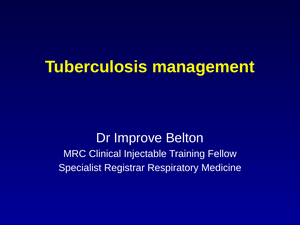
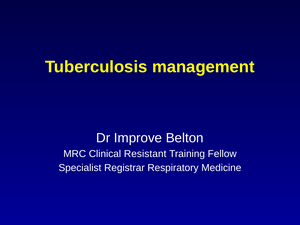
Injectable: Injectable -> Resistant
